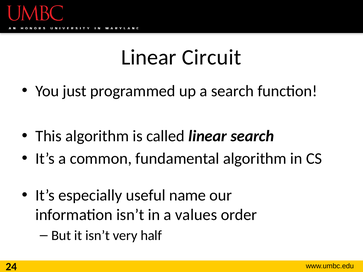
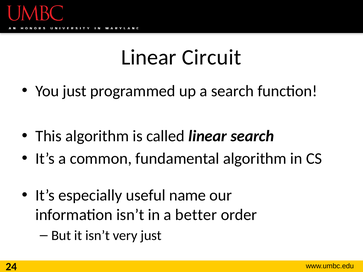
values: values -> better
very half: half -> just
